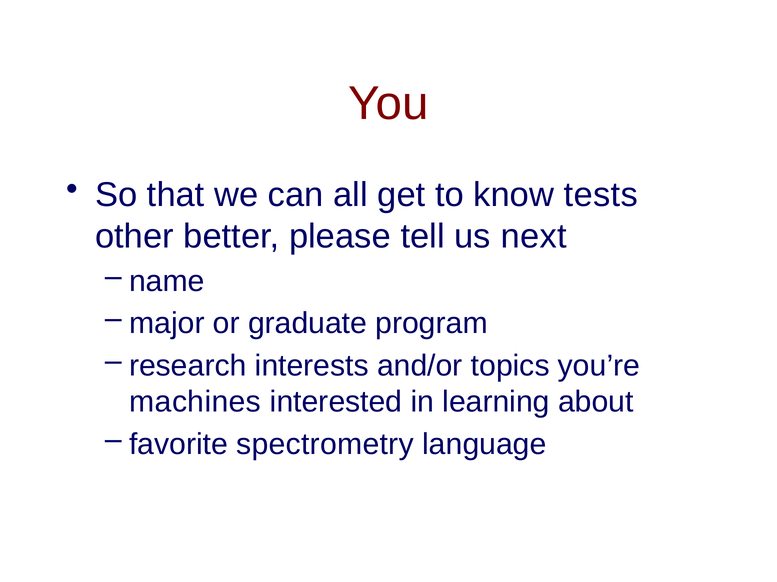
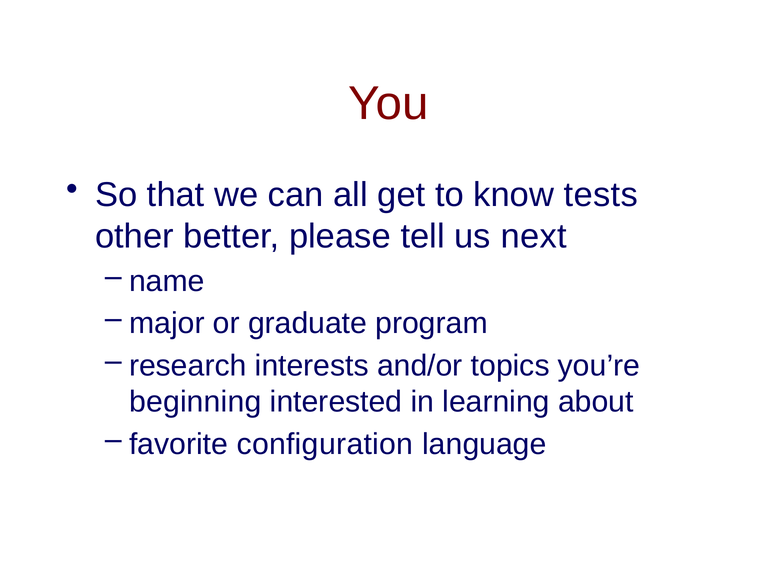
machines: machines -> beginning
spectrometry: spectrometry -> configuration
